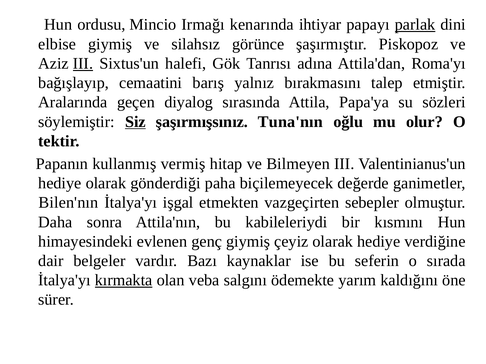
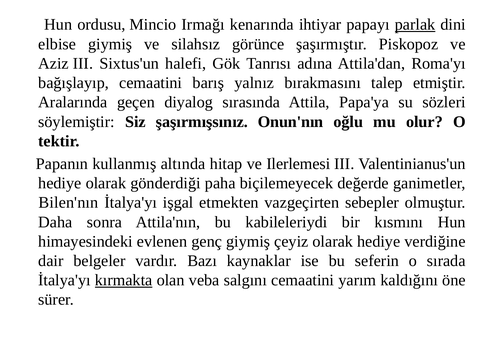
III at (83, 64) underline: present -> none
Siz underline: present -> none
Tuna'nın: Tuna'nın -> Onun'nın
vermiş: vermiş -> altında
Bilmeyen: Bilmeyen -> Ilerlemesi
salgını ödemekte: ödemekte -> cemaatini
